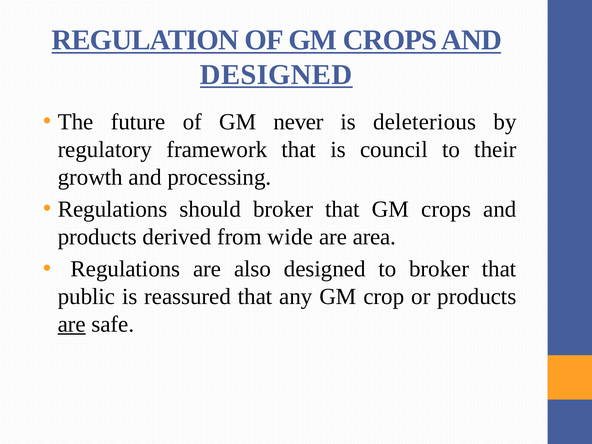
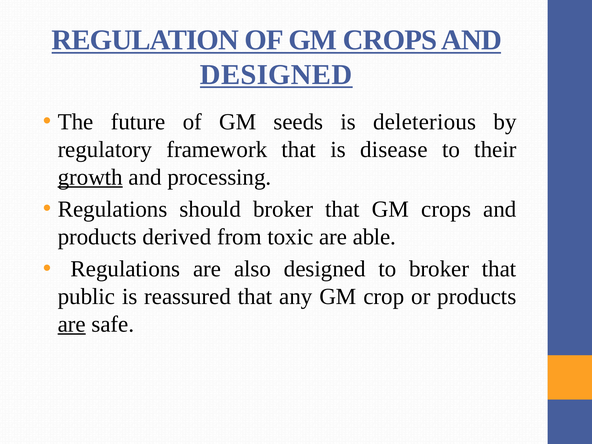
never: never -> seeds
council: council -> disease
growth underline: none -> present
wide: wide -> toxic
area: area -> able
